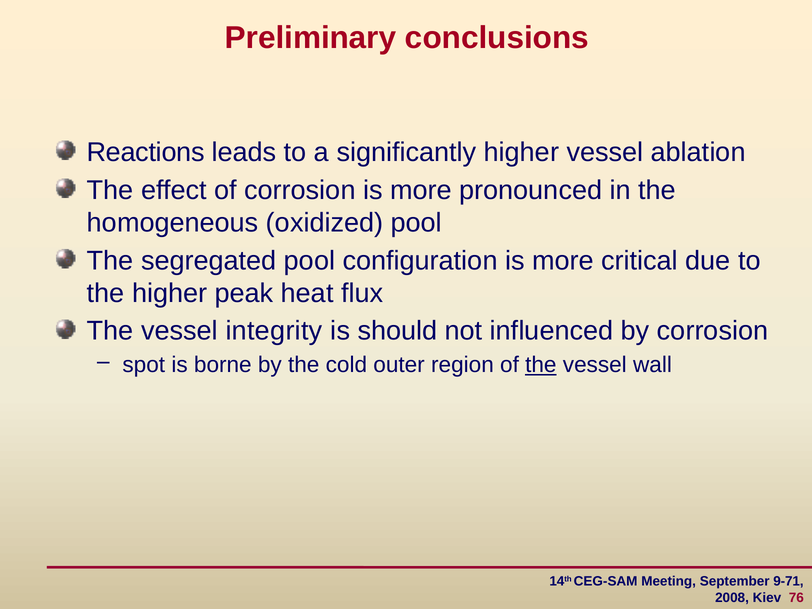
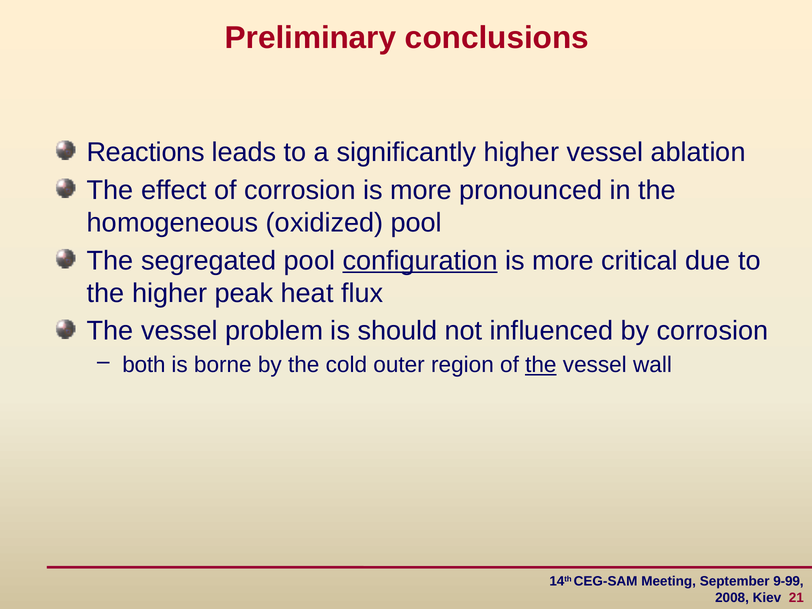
configuration underline: none -> present
integrity: integrity -> problem
spot: spot -> both
9-71: 9-71 -> 9-99
76: 76 -> 21
